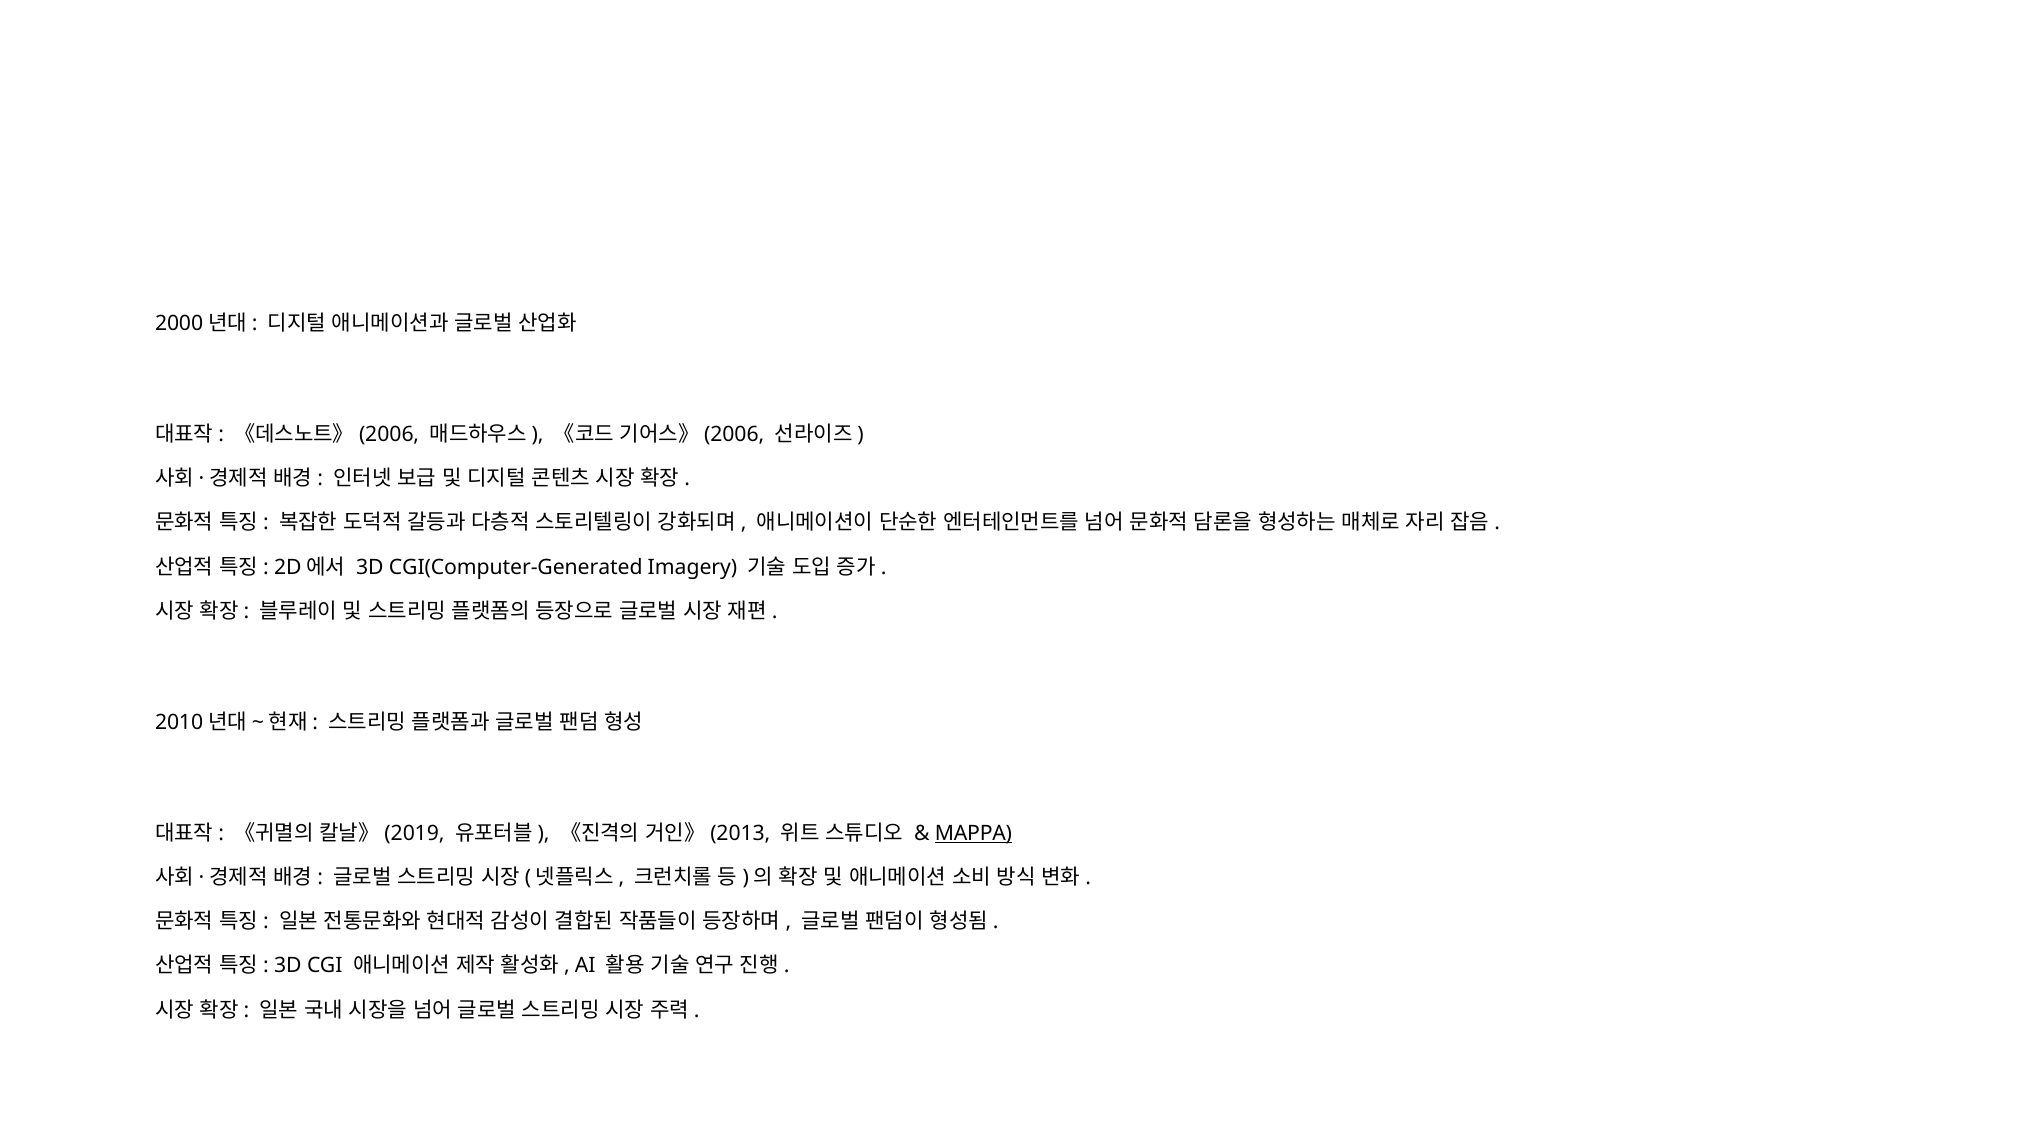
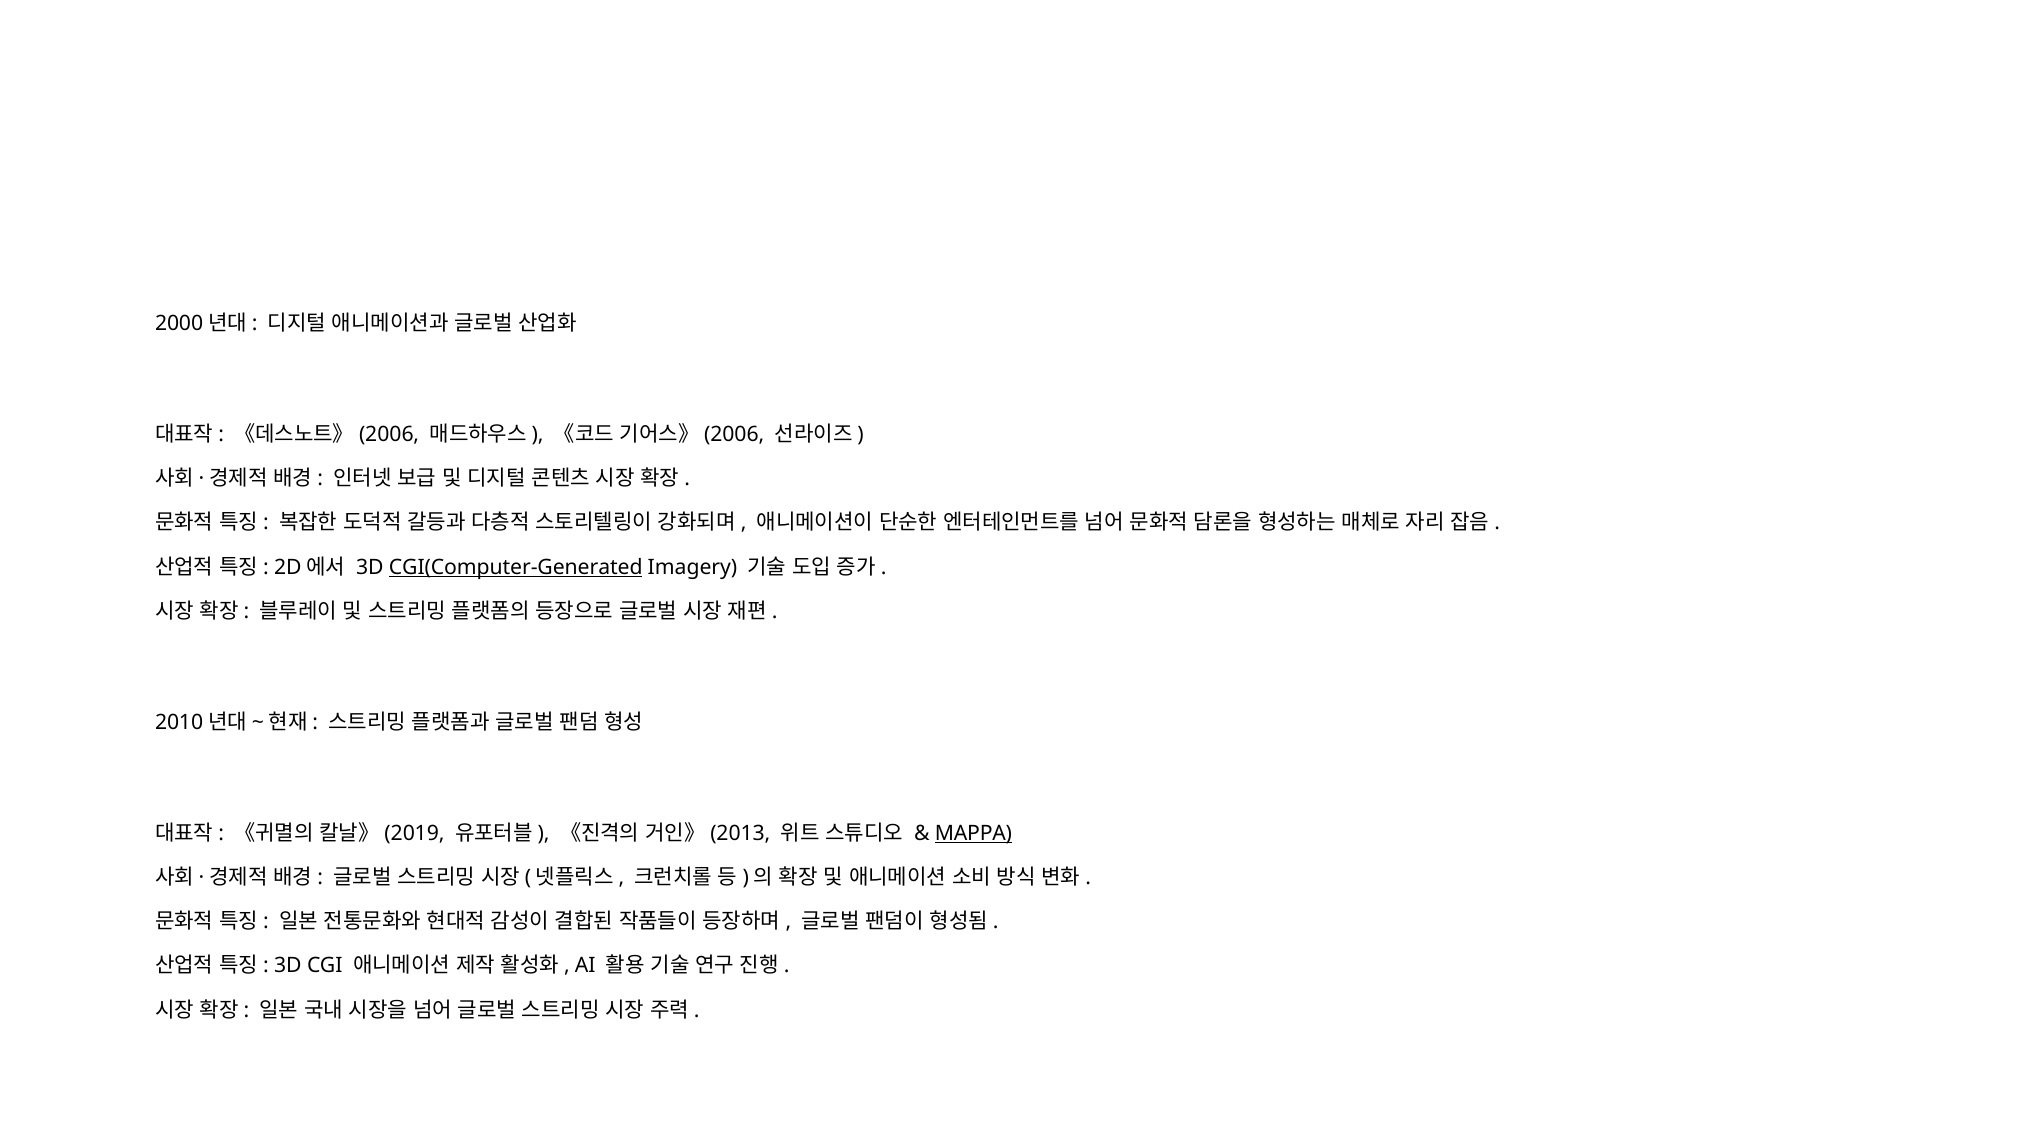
CGI(Computer-Generated underline: none -> present
